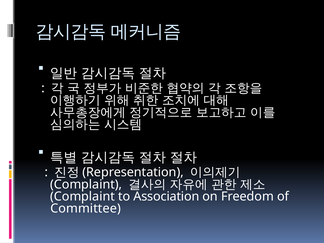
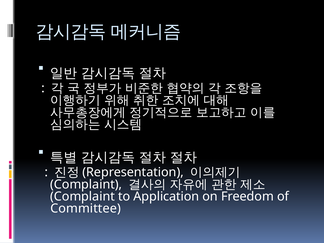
Association: Association -> Application
